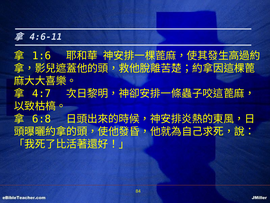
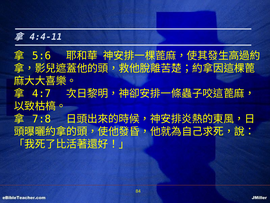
4:6-11: 4:6-11 -> 4:4-11
1:6: 1:6 -> 5:6
6:8: 6:8 -> 7:8
